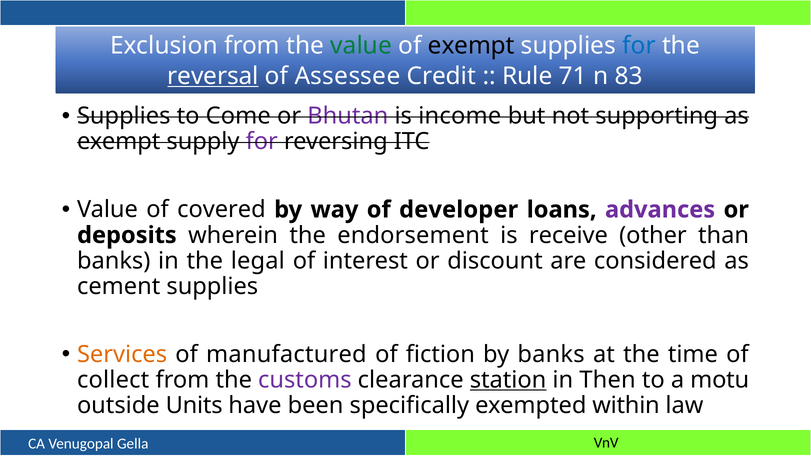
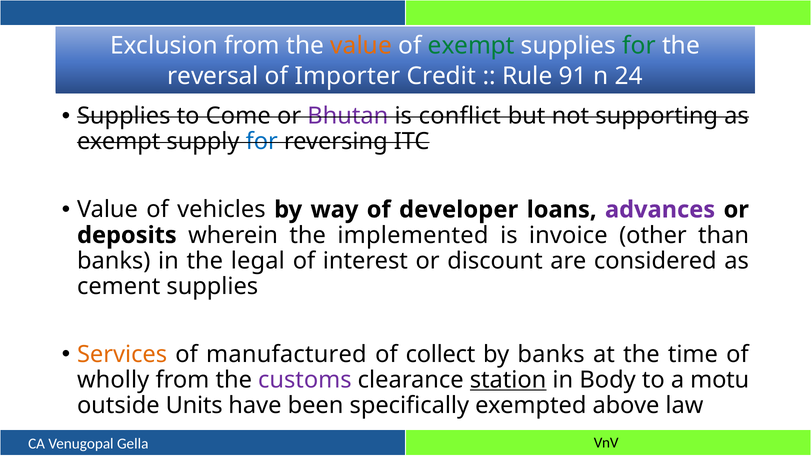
value at (361, 46) colour: green -> orange
exempt at (471, 46) colour: black -> green
for at (639, 46) colour: blue -> green
reversal underline: present -> none
Assessee: Assessee -> Importer
71: 71 -> 91
83: 83 -> 24
income: income -> conflict
for at (262, 142) colour: purple -> blue
covered: covered -> vehicles
endorsement: endorsement -> implemented
receive: receive -> invoice
fiction: fiction -> collect
collect: collect -> wholly
Then: Then -> Body
within: within -> above
